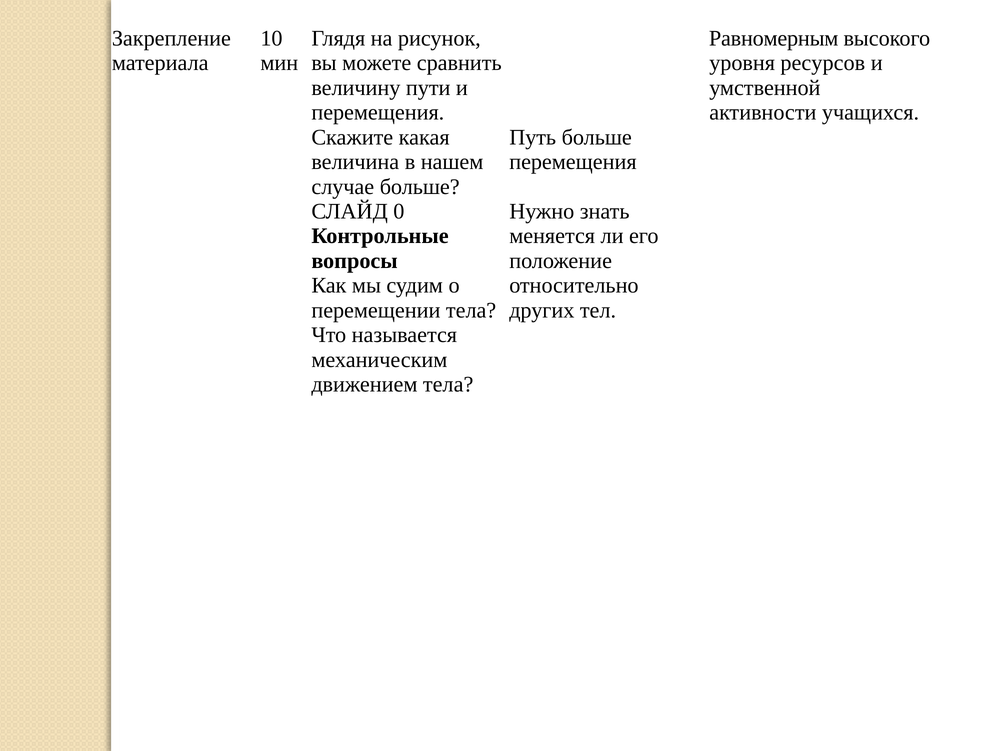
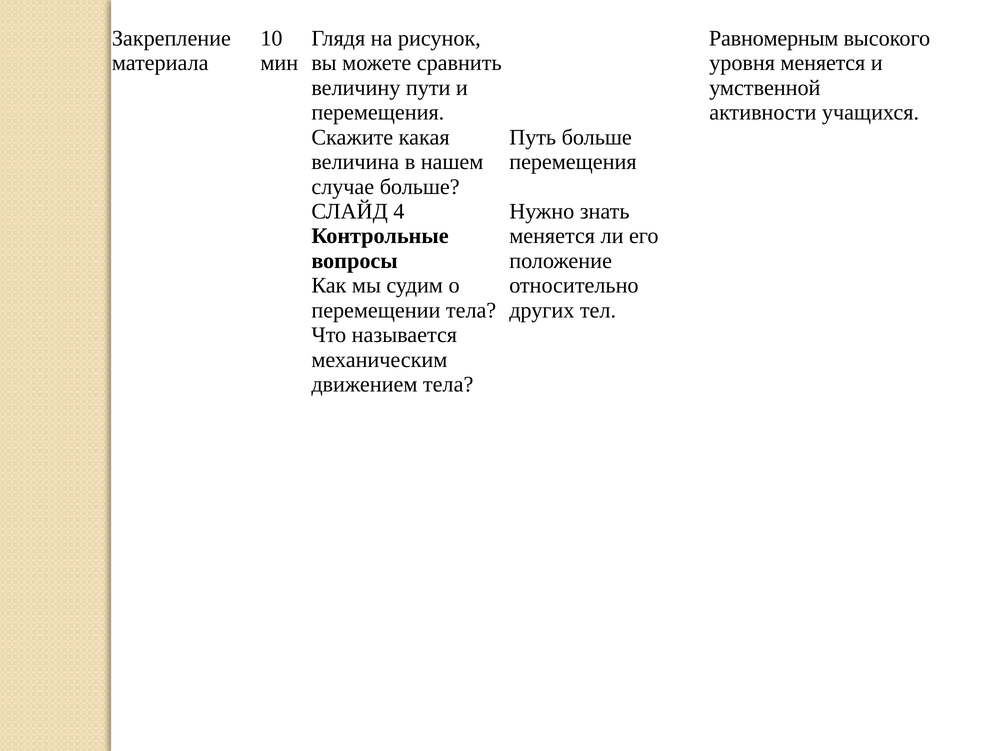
уровня ресурсов: ресурсов -> меняется
0: 0 -> 4
